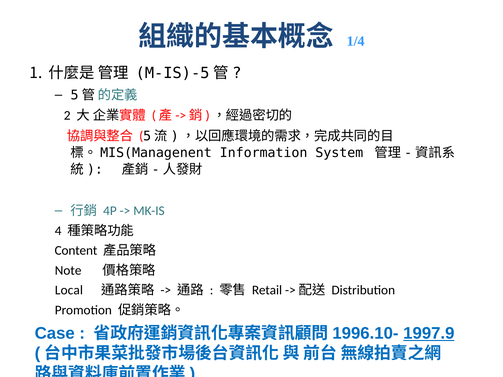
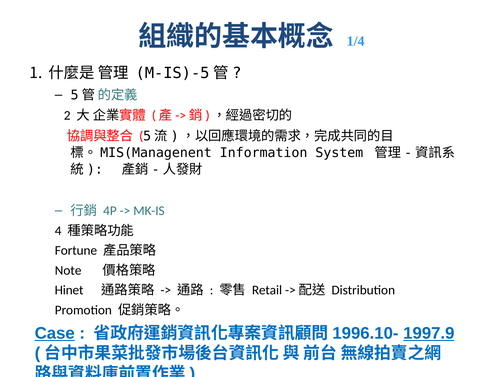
Content: Content -> Fortune
Local: Local -> Hinet
Case underline: none -> present
